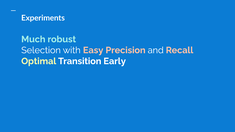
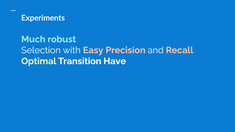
Early: Early -> Have
